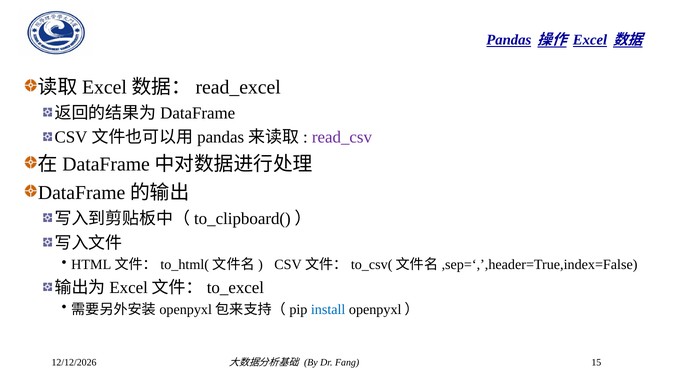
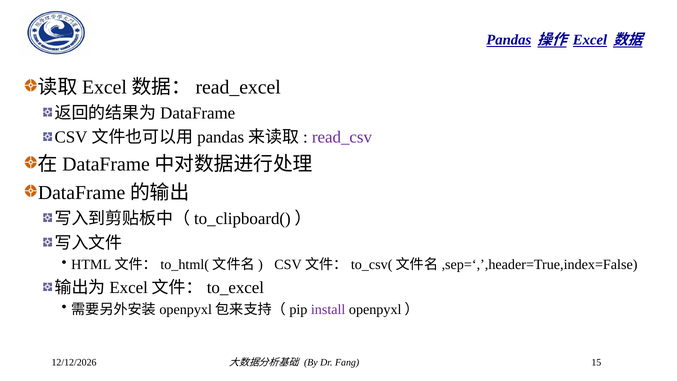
install colour: blue -> purple
